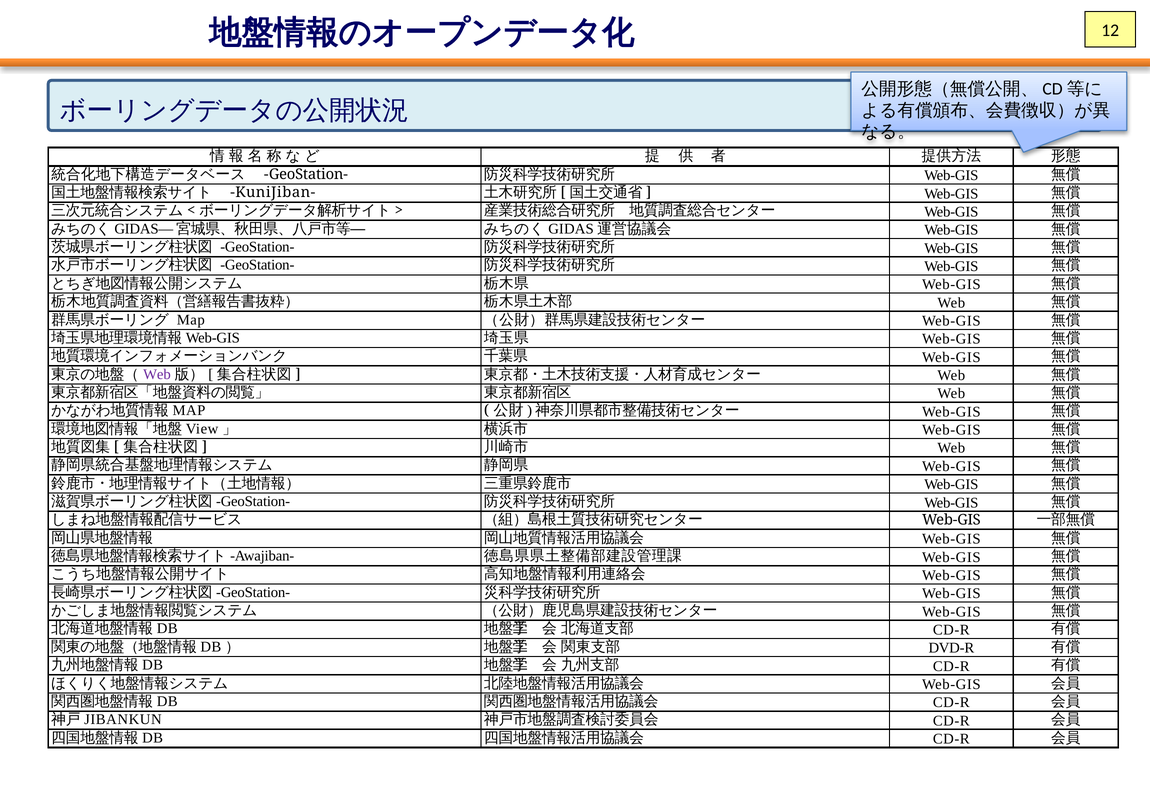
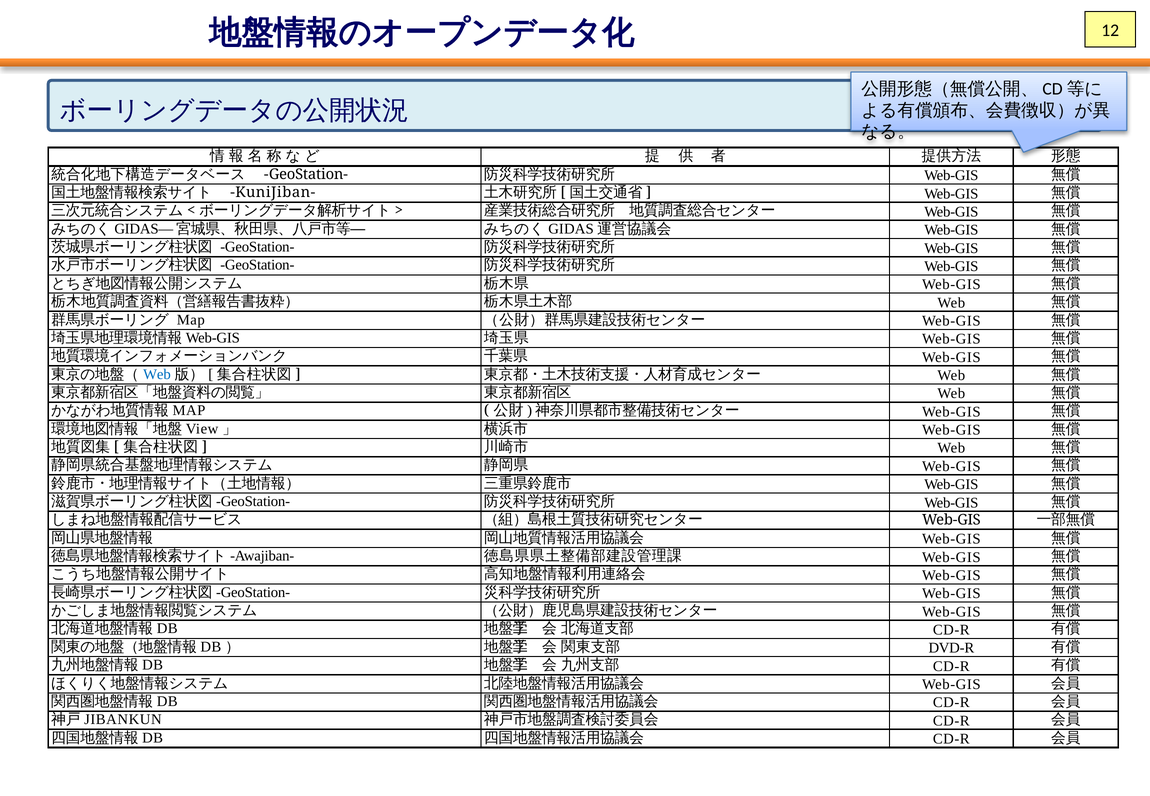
Web at (157, 374) colour: purple -> blue
